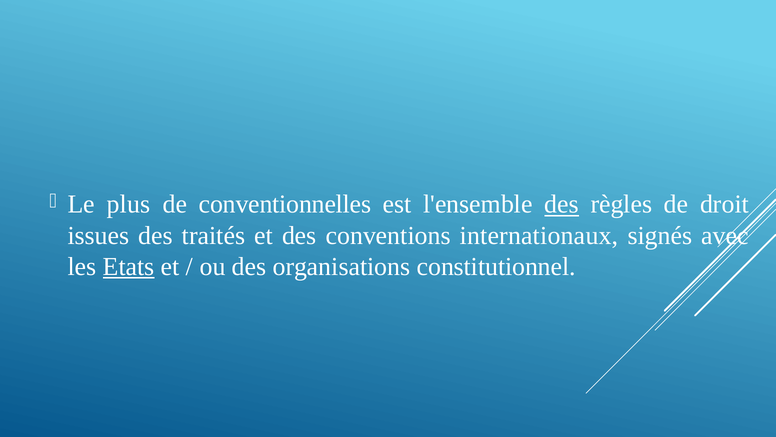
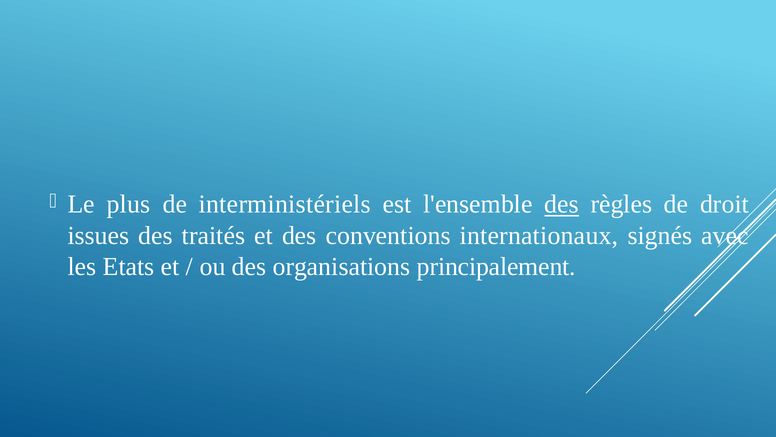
conventionnelles: conventionnelles -> interministériels
Etats underline: present -> none
constitutionnel: constitutionnel -> principalement
